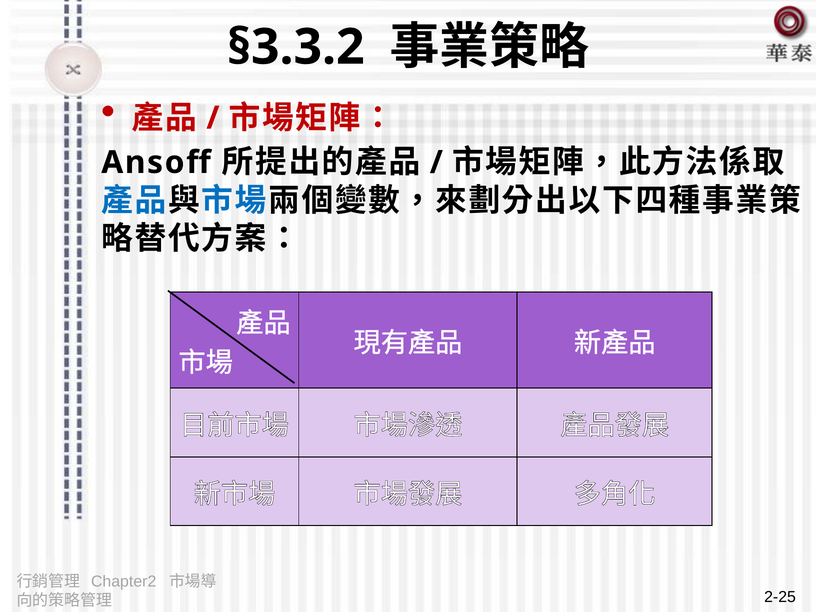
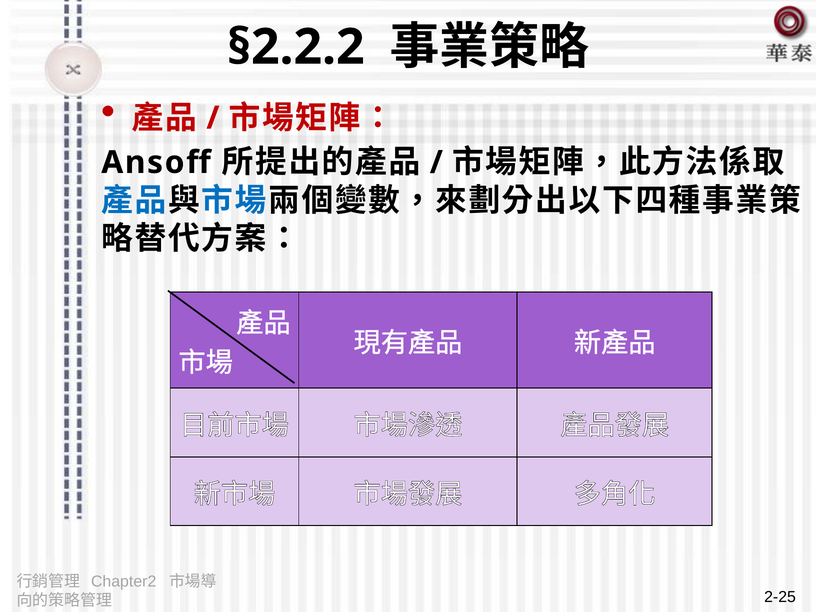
§3.3.2: §3.3.2 -> §2.2.2
